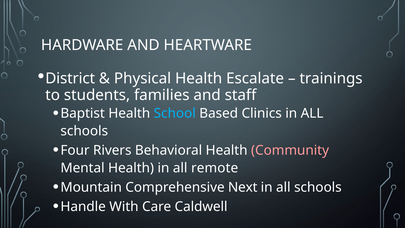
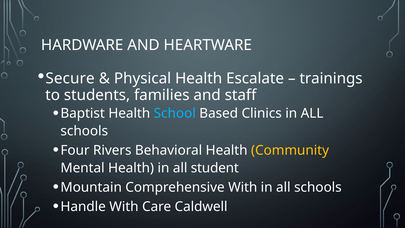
District: District -> Secure
Community colour: pink -> yellow
remote: remote -> student
Comprehensive Next: Next -> With
